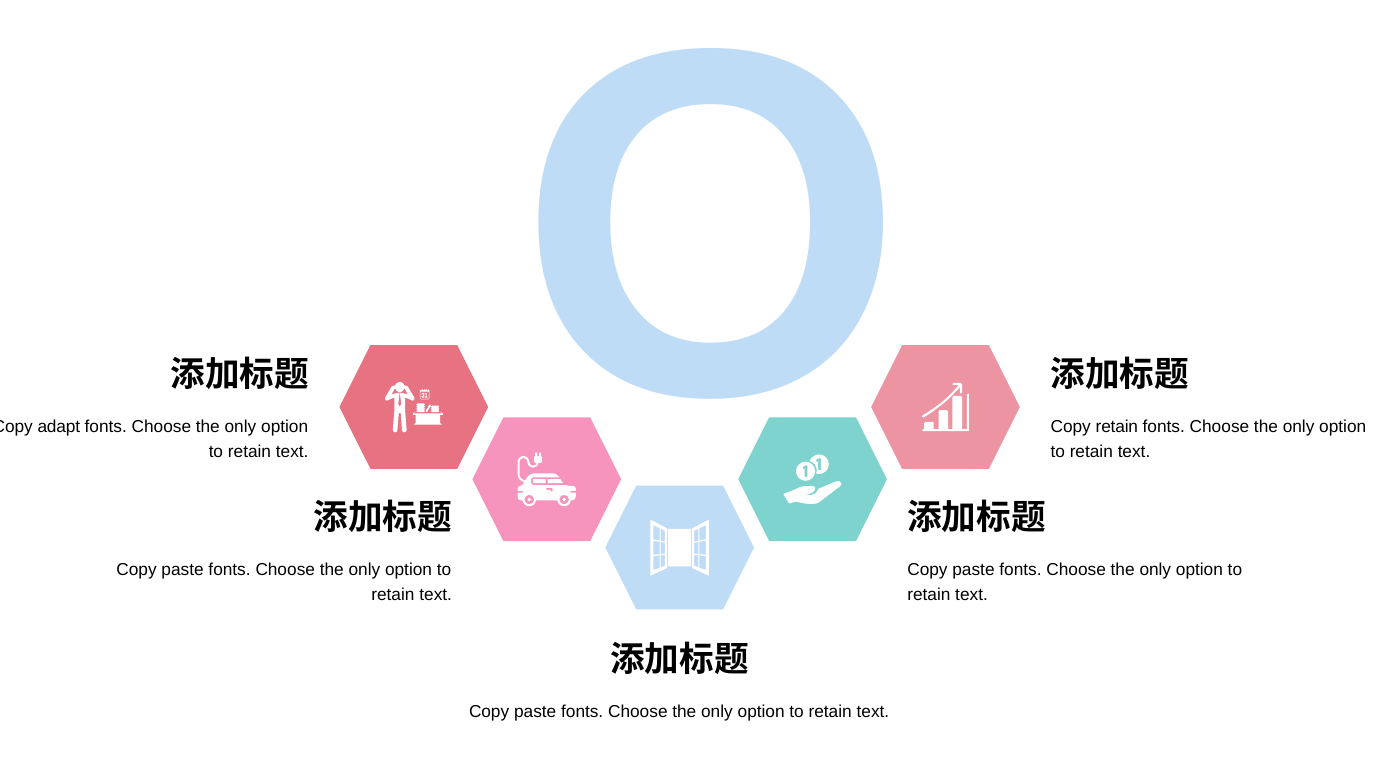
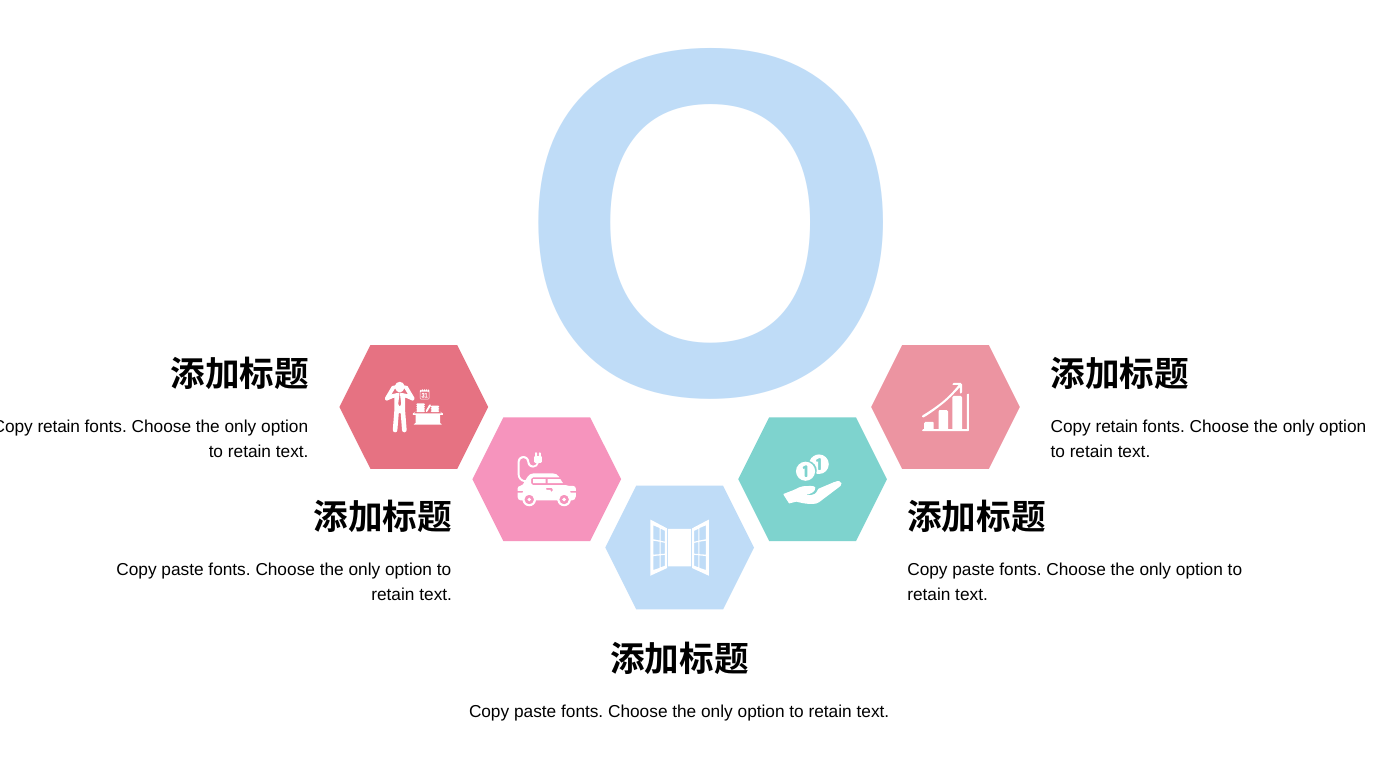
adapt at (59, 427): adapt -> retain
